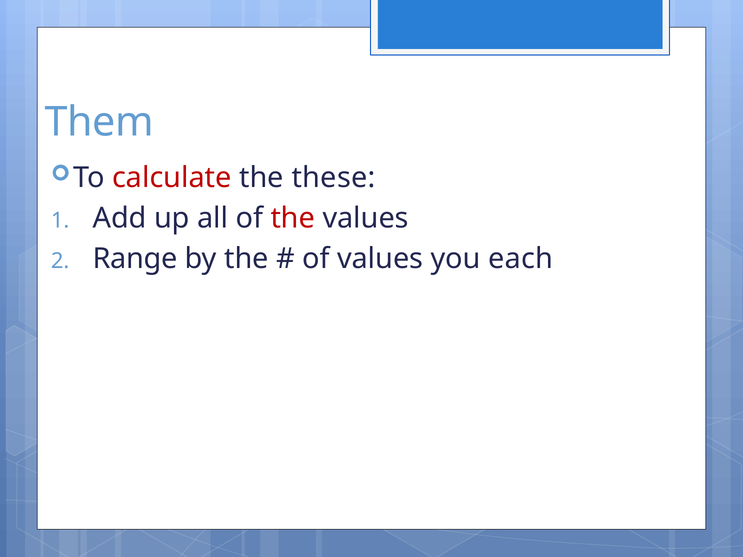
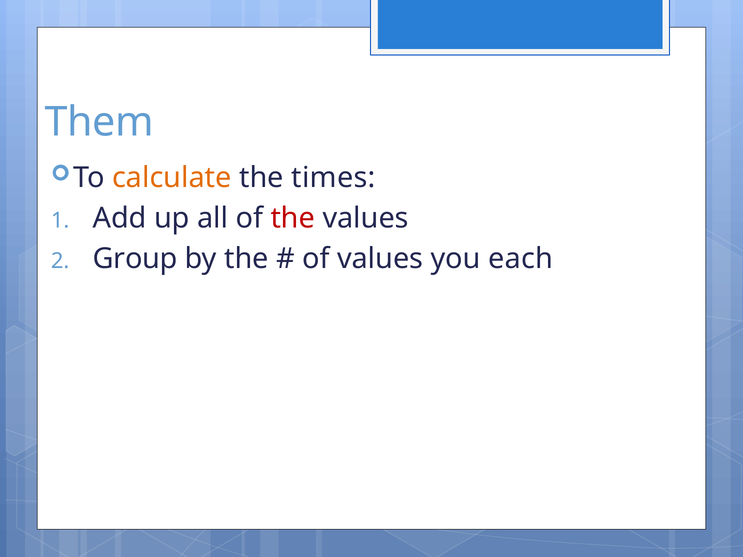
calculate colour: red -> orange
these: these -> times
Range: Range -> Group
